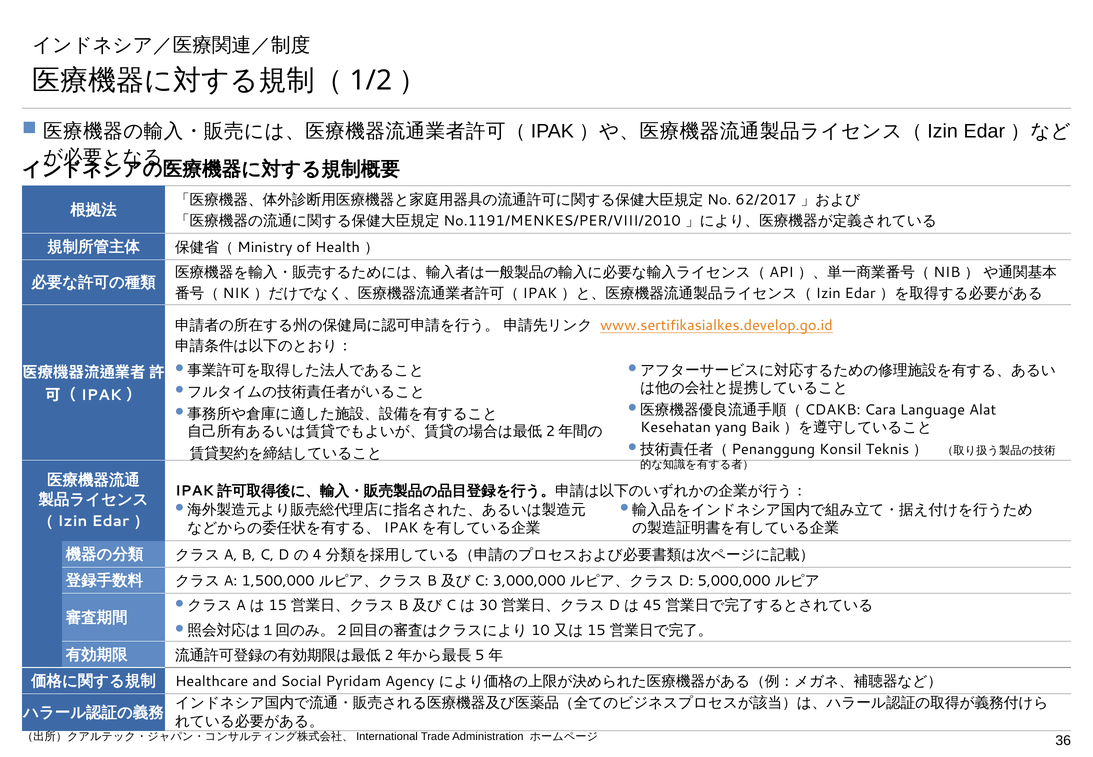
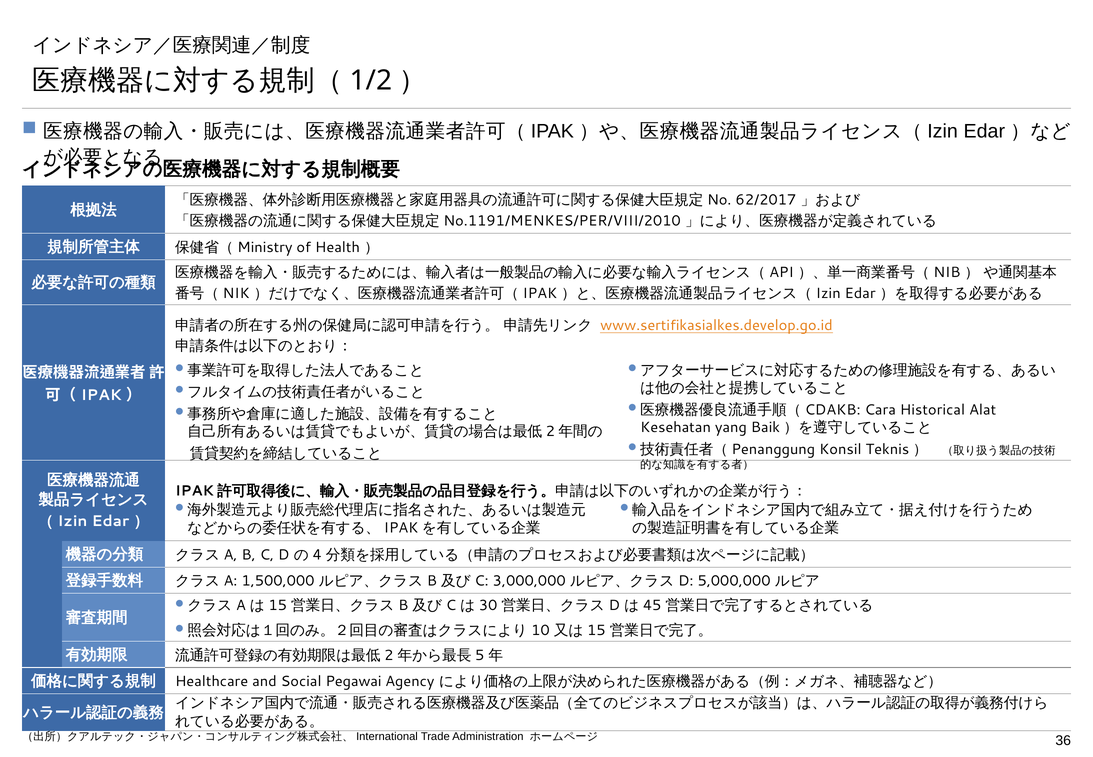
Language: Language -> Historical
Pyridam: Pyridam -> Pegawai
